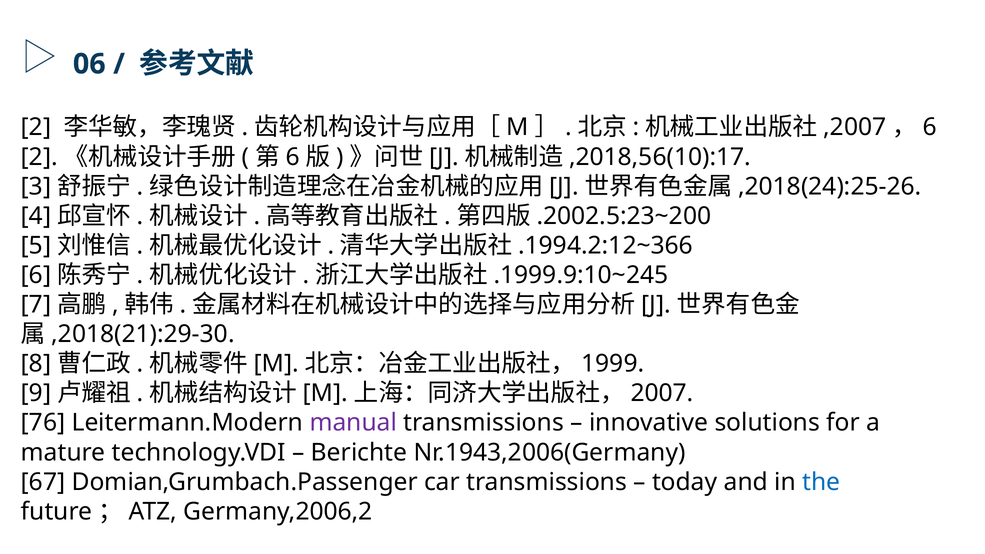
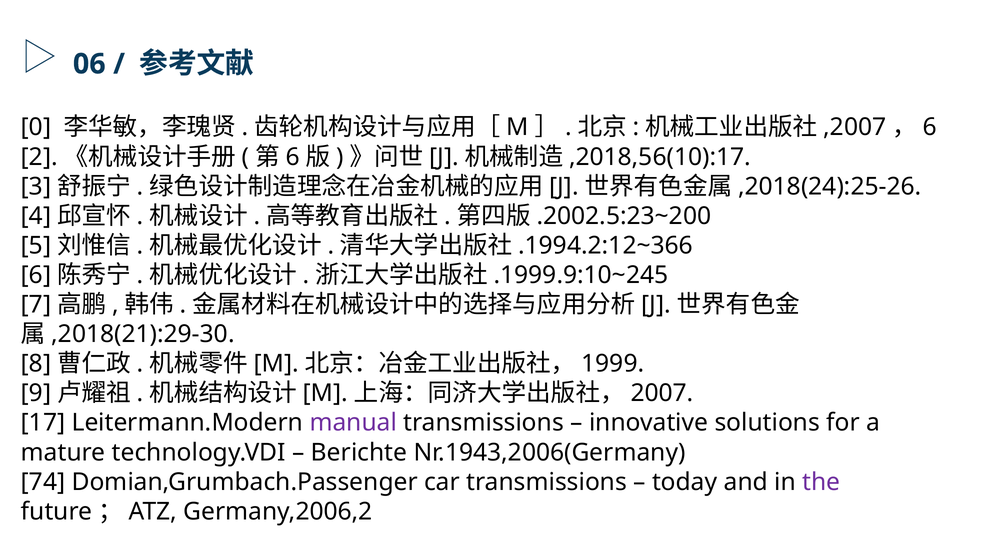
2 at (36, 127): 2 -> 0
76: 76 -> 17
67: 67 -> 74
the colour: blue -> purple
